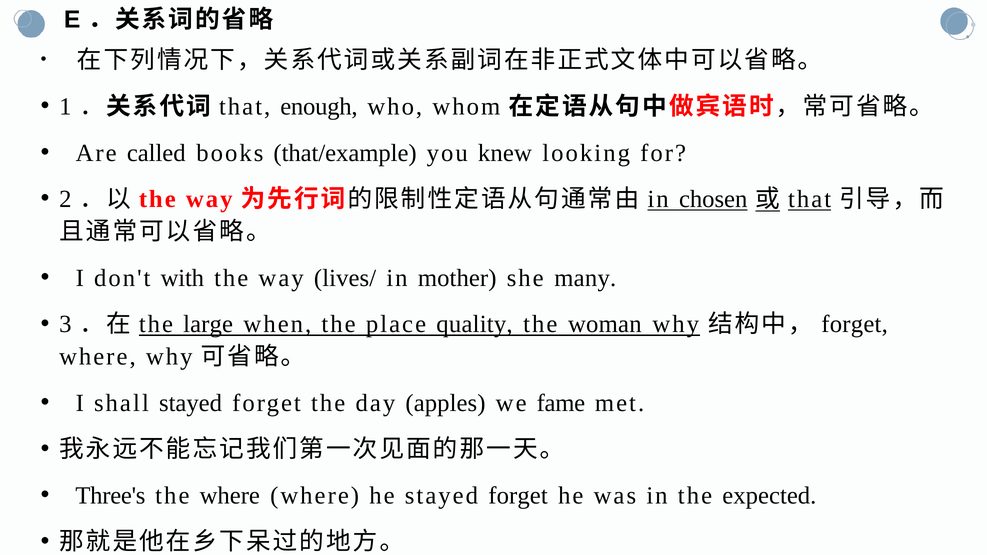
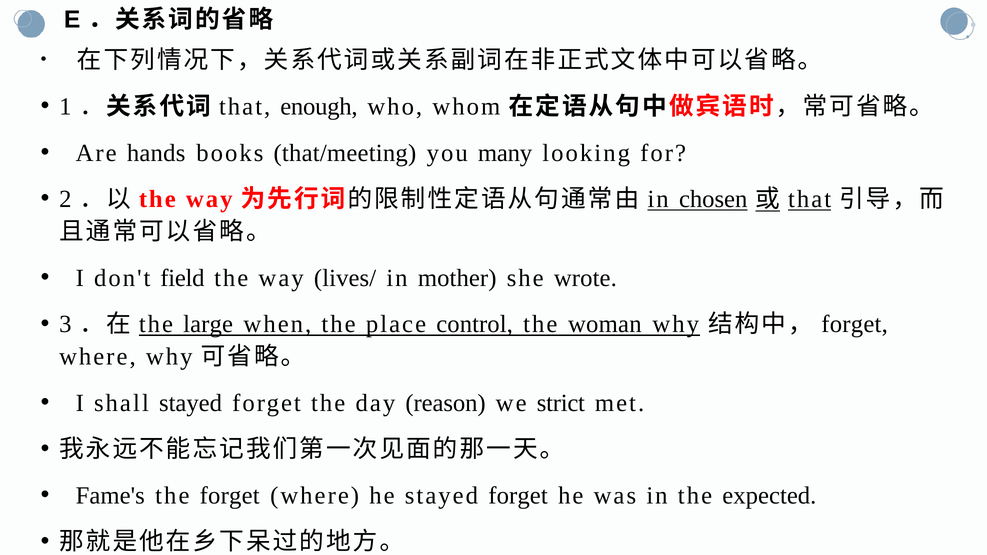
called: called -> hands
that/example: that/example -> that/meeting
knew: knew -> many
with: with -> field
many: many -> wrote
quality: quality -> control
apples: apples -> reason
fame: fame -> strict
Three's: Three's -> Fame's
the where: where -> forget
